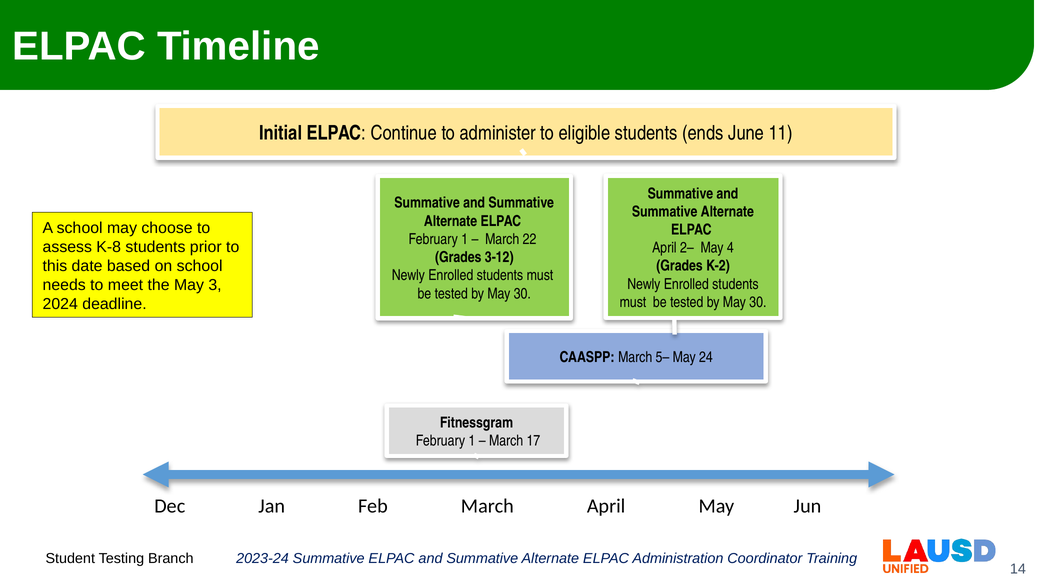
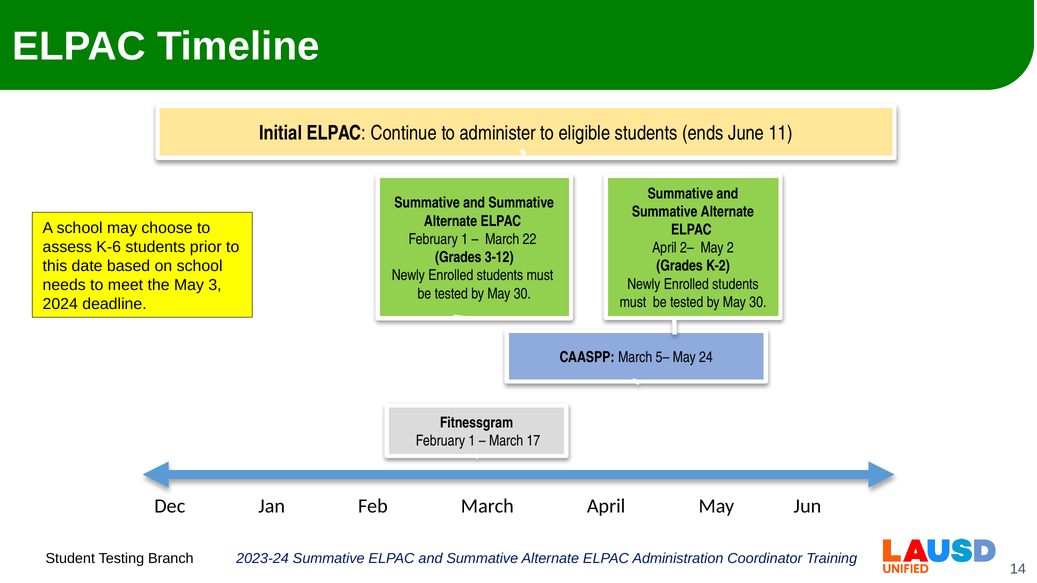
K-8: K-8 -> K-6
4: 4 -> 2
